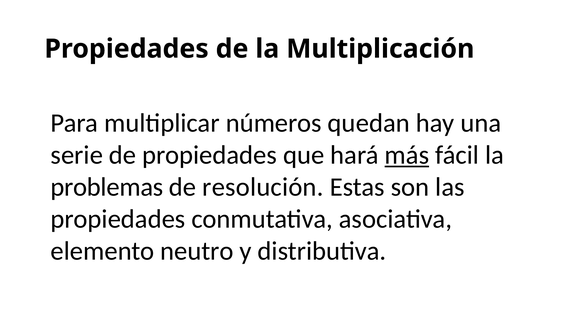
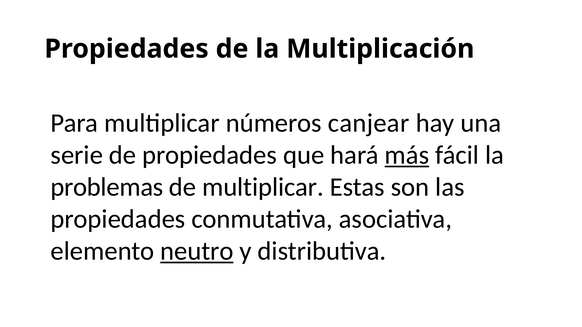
quedan: quedan -> canjear
de resolución: resolución -> multiplicar
neutro underline: none -> present
